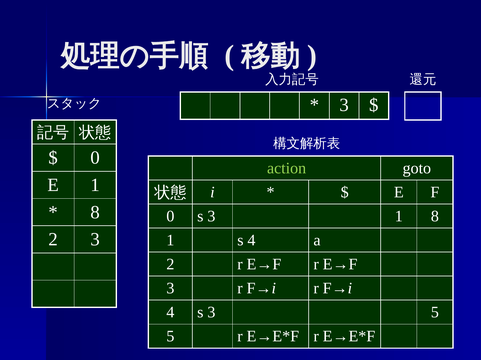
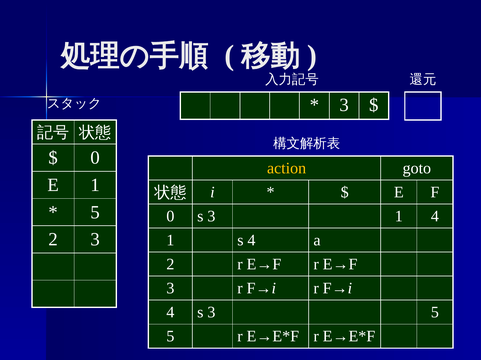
action colour: light green -> yellow
8 at (95, 213): 8 -> 5
1 8: 8 -> 4
